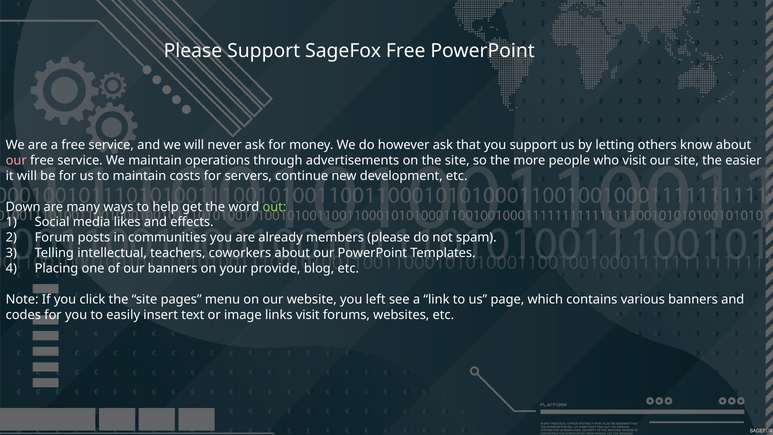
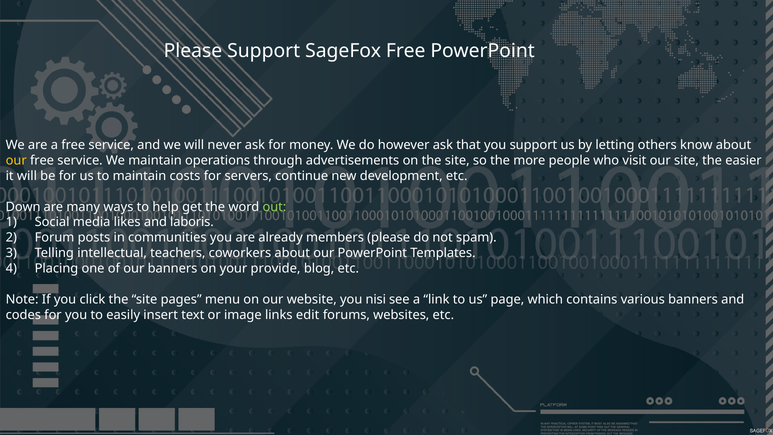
our at (16, 160) colour: pink -> yellow
effects: effects -> laboris
left: left -> nisi
links visit: visit -> edit
